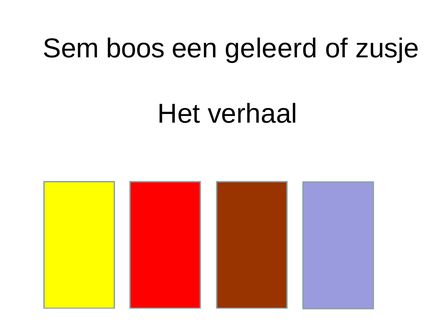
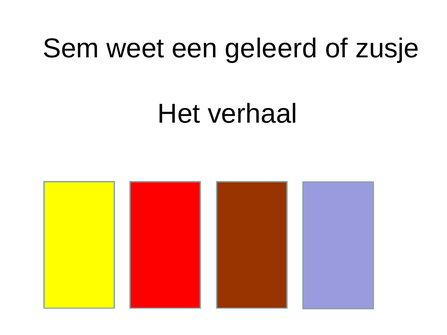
boos: boos -> weet
